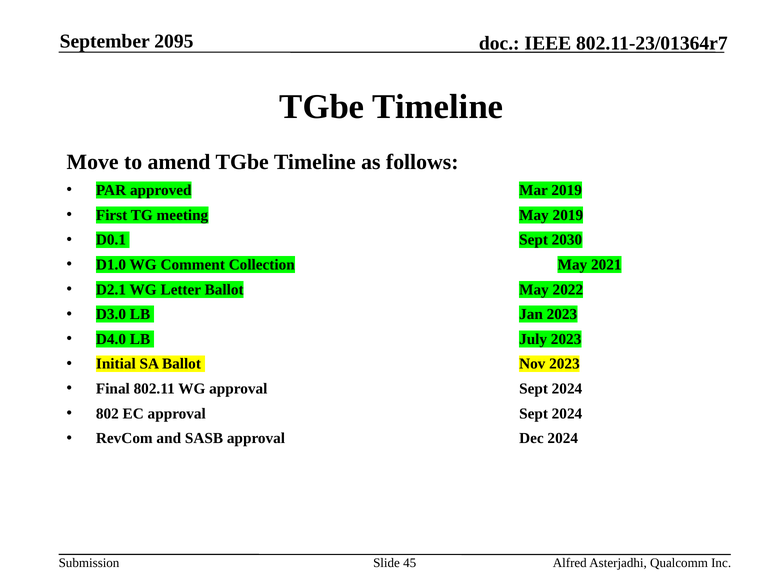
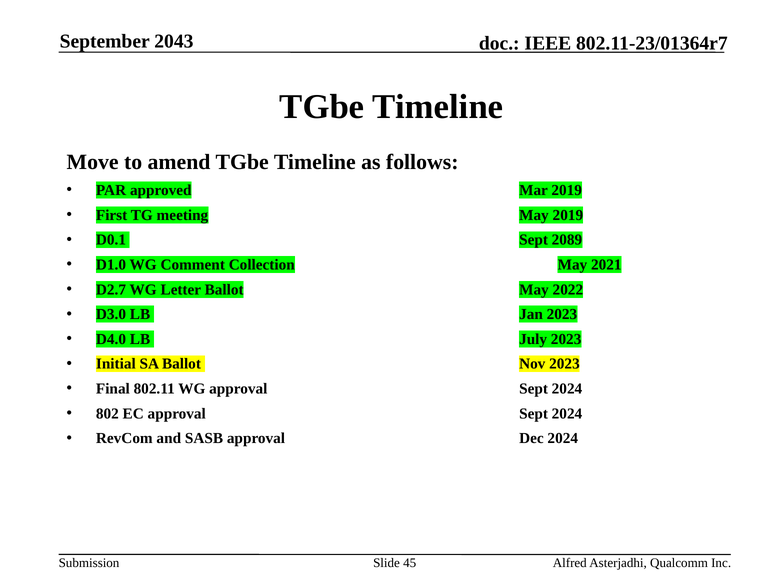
2095: 2095 -> 2043
2030: 2030 -> 2089
D2.1: D2.1 -> D2.7
